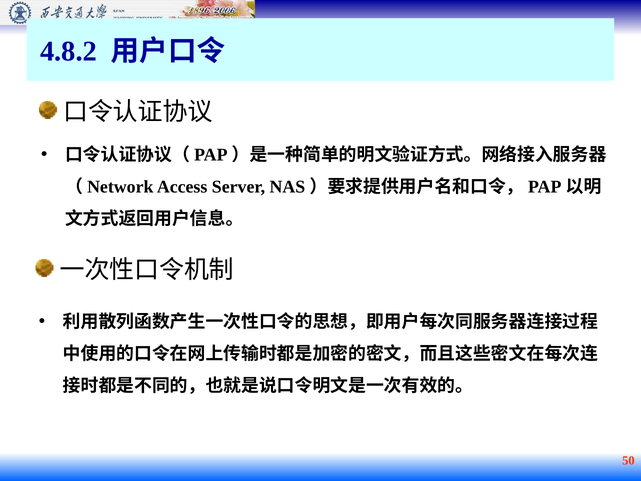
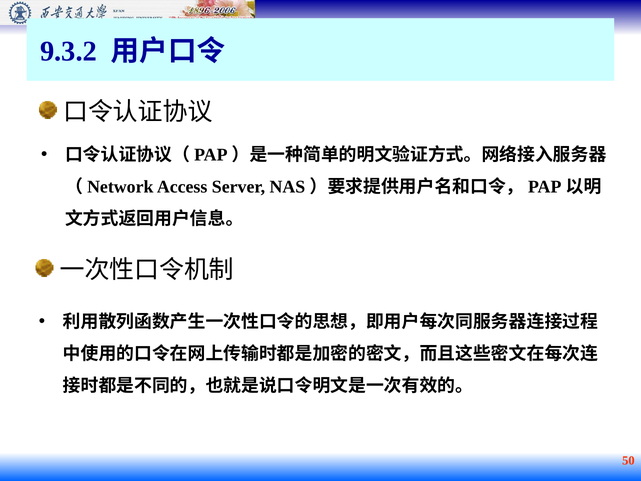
4.8.2: 4.8.2 -> 9.3.2
